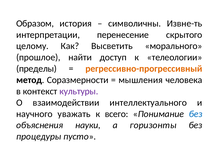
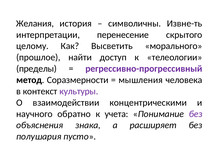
Образом: Образом -> Желания
регрессивно-прогрессивный colour: orange -> purple
интеллектуального: интеллектуального -> концентрическими
уважать: уважать -> обратно
всего: всего -> учета
без at (196, 114) colour: blue -> purple
науки: науки -> знака
горизонты: горизонты -> расширяет
процедуры: процедуры -> полушария
